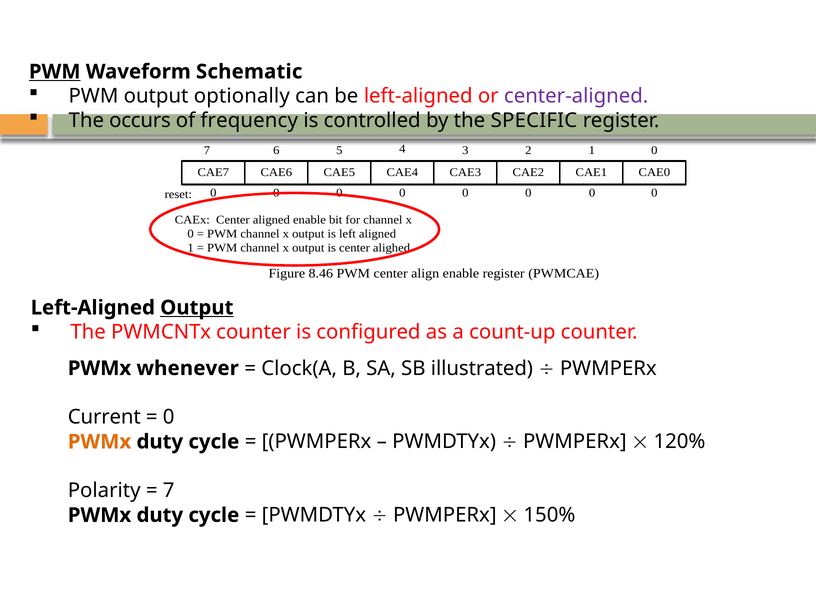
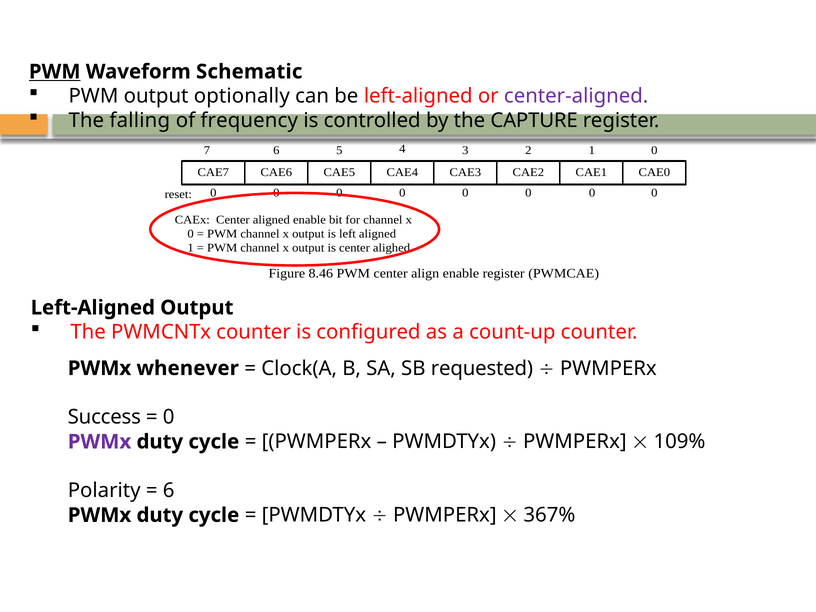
occurs: occurs -> falling
SPECIFIC: SPECIFIC -> CAPTURE
Output at (197, 308) underline: present -> none
illustrated: illustrated -> requested
Current: Current -> Success
PWMx at (100, 442) colour: orange -> purple
120%: 120% -> 109%
7 at (169, 491): 7 -> 6
150%: 150% -> 367%
